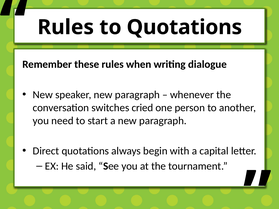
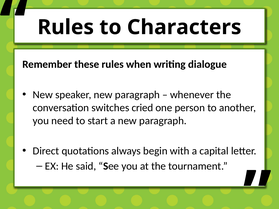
to Quotations: Quotations -> Characters
